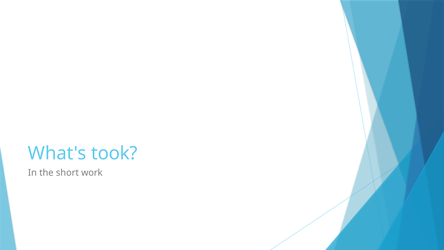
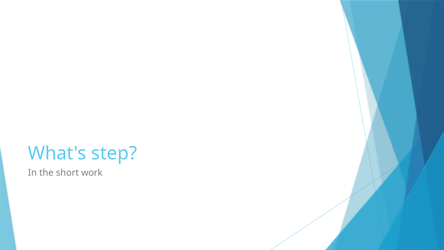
took: took -> step
